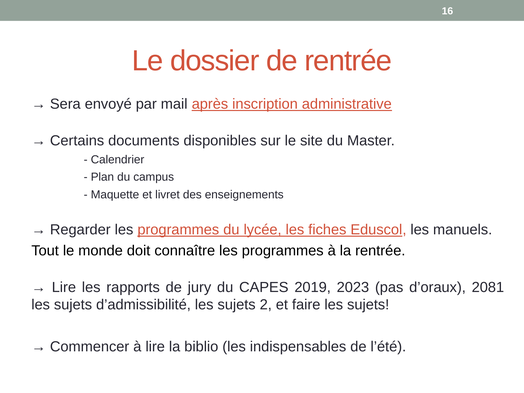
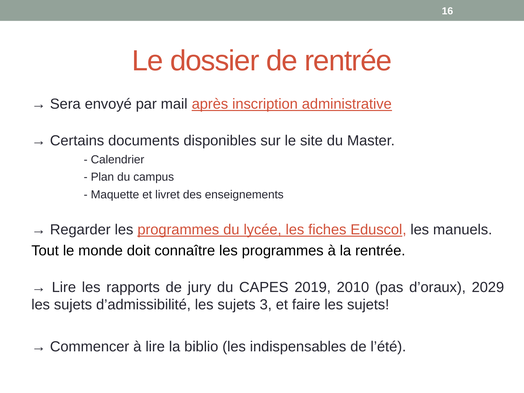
2023: 2023 -> 2010
2081: 2081 -> 2029
2: 2 -> 3
